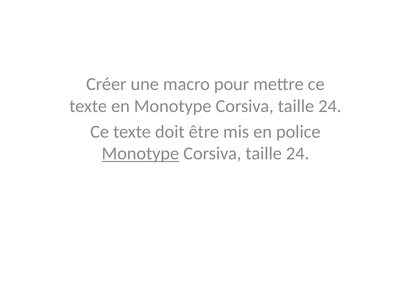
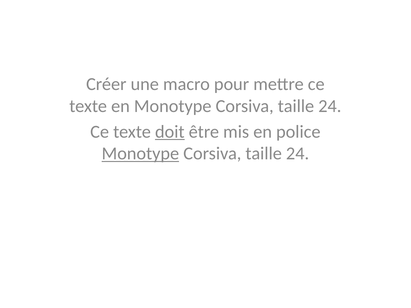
doit underline: none -> present
